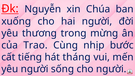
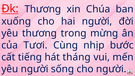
Nguyễn at (43, 9): Nguyễn -> Thương
Trao: Trao -> Tươi
